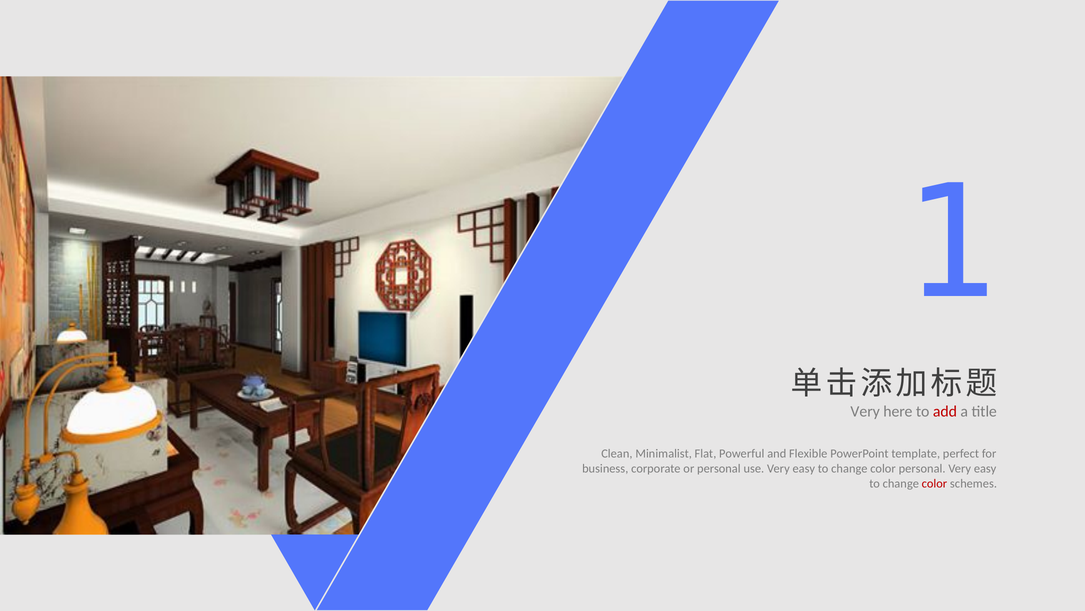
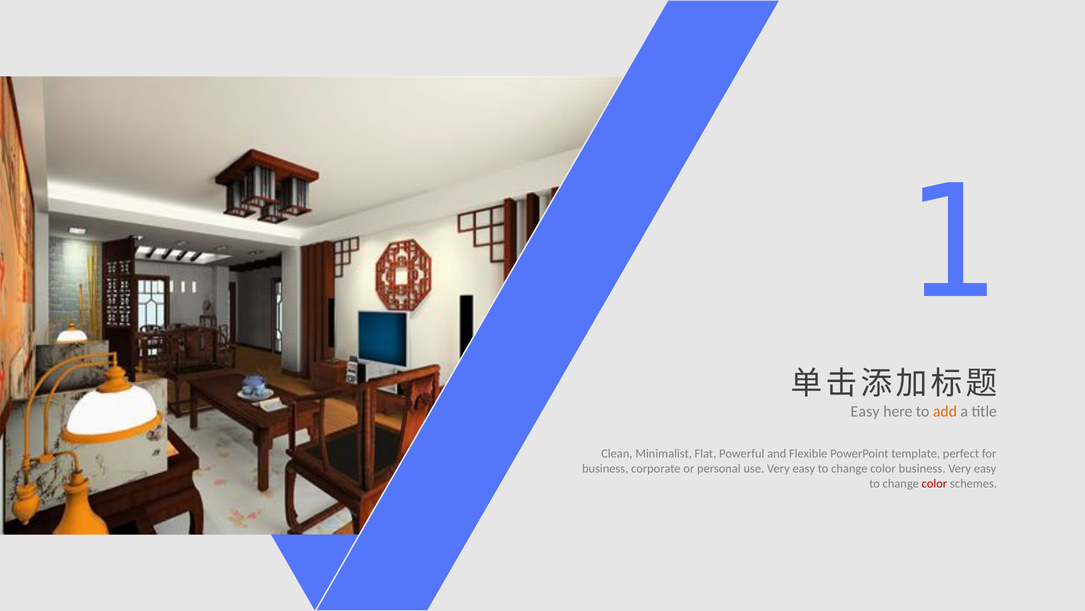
Very at (865, 411): Very -> Easy
add colour: red -> orange
color personal: personal -> business
